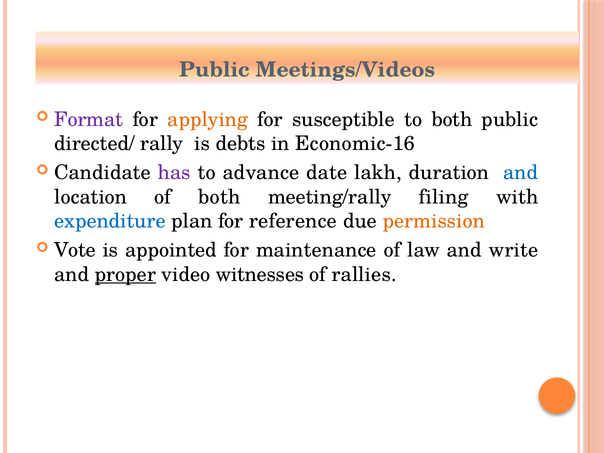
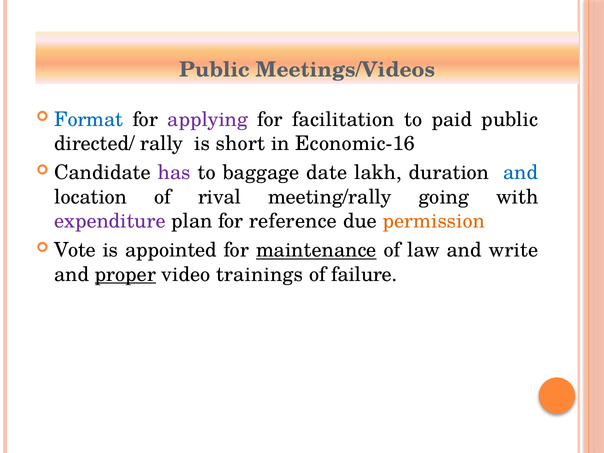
Format colour: purple -> blue
applying colour: orange -> purple
susceptible: susceptible -> facilitation
to both: both -> paid
debts: debts -> short
advance: advance -> baggage
of both: both -> rival
filing: filing -> going
expenditure colour: blue -> purple
maintenance underline: none -> present
witnesses: witnesses -> trainings
rallies: rallies -> failure
